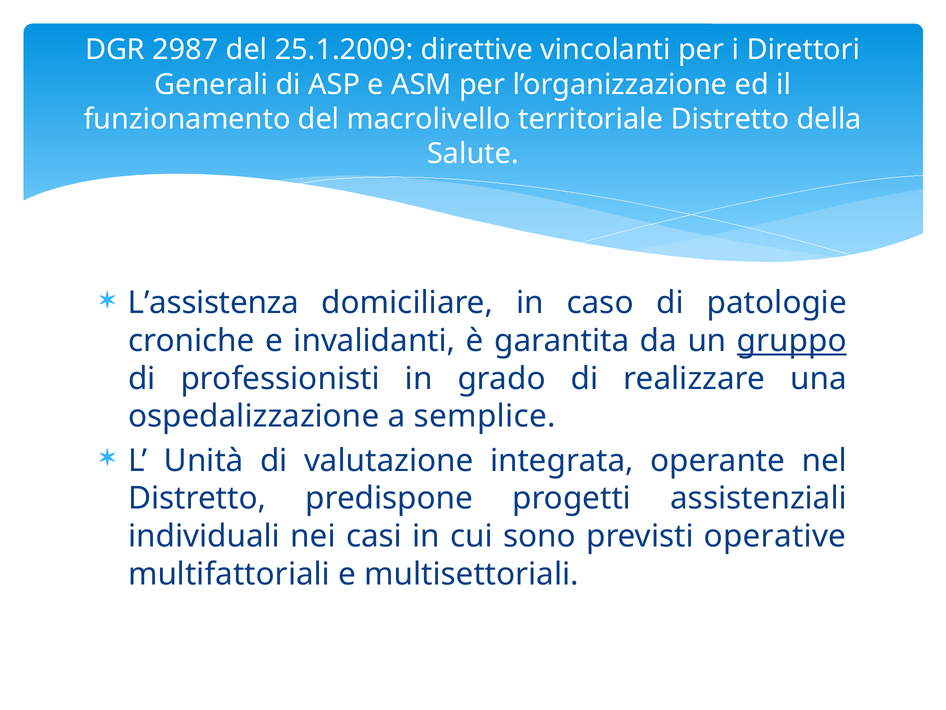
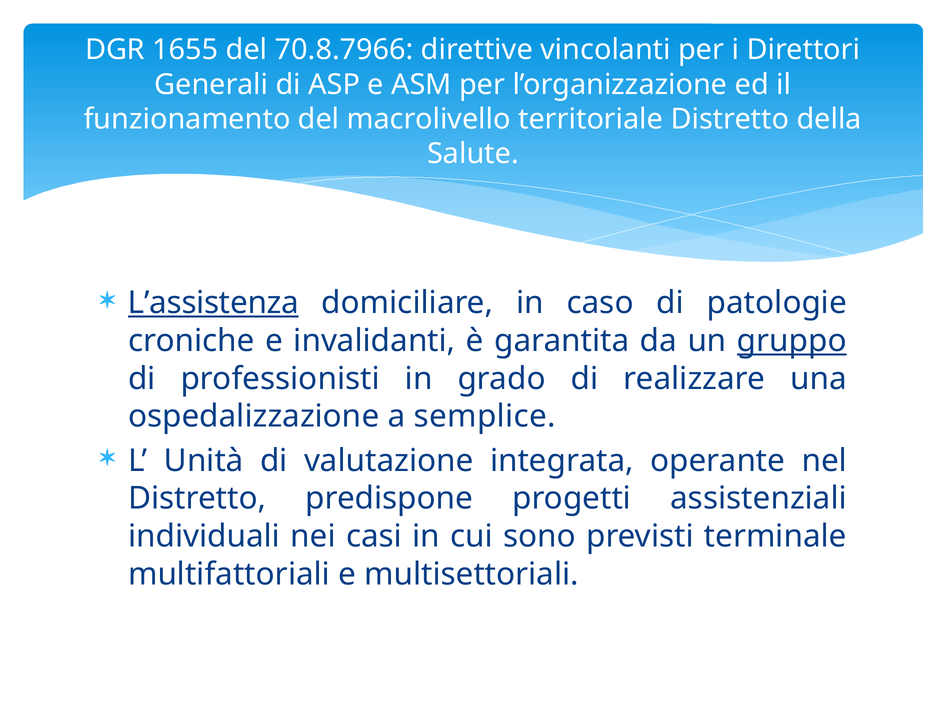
2987: 2987 -> 1655
25.1.2009: 25.1.2009 -> 70.8.7966
L’assistenza underline: none -> present
operative: operative -> terminale
